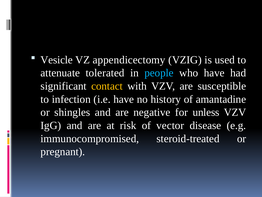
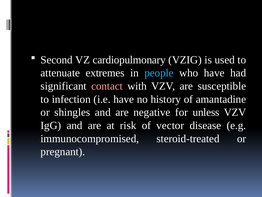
Vesicle: Vesicle -> Second
appendicectomy: appendicectomy -> cardiopulmonary
tolerated: tolerated -> extremes
contact colour: yellow -> pink
